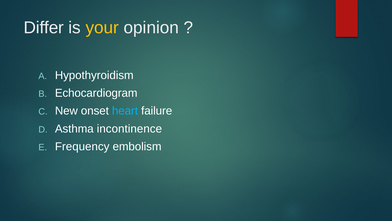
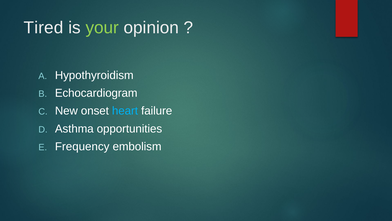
Differ: Differ -> Tired
your colour: yellow -> light green
incontinence: incontinence -> opportunities
